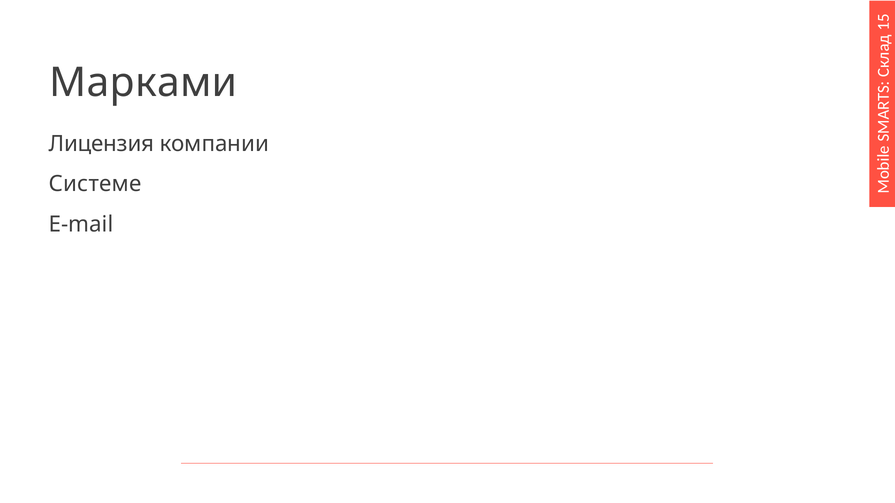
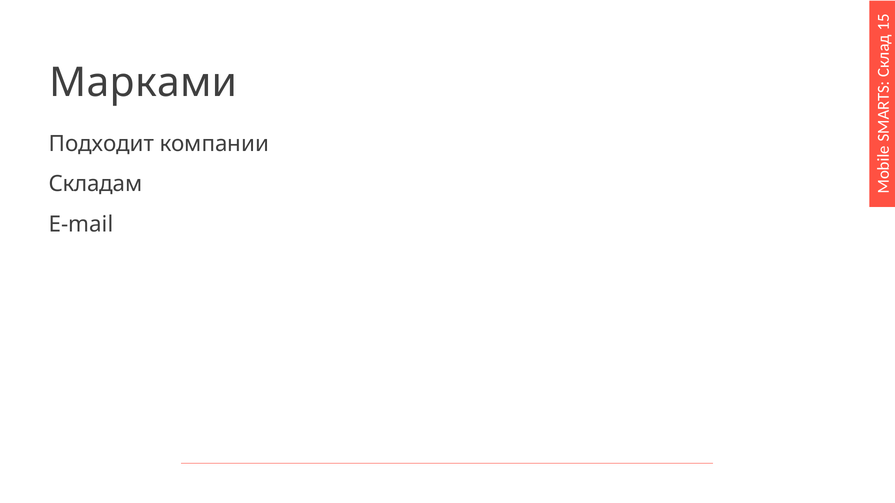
Лицензия: Лицензия -> Подходит
Системе: Системе -> Складам
